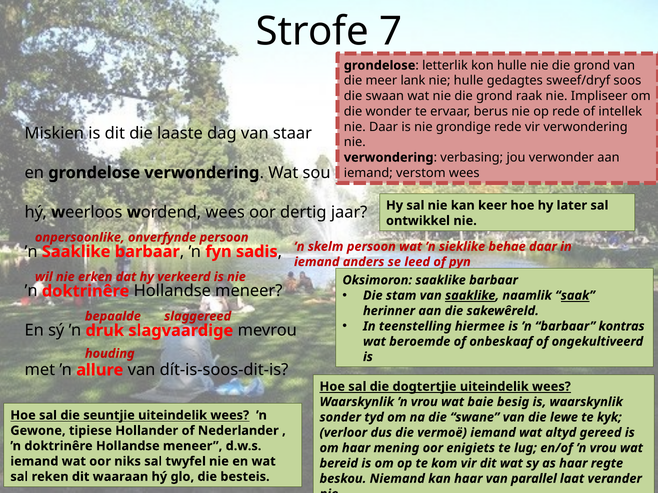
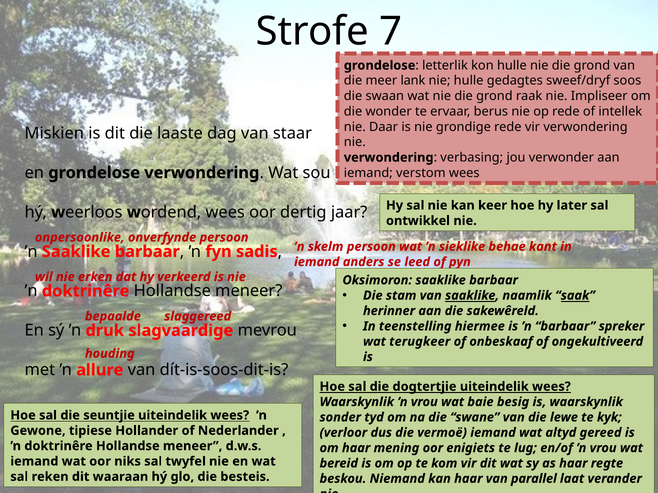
behae daar: daar -> kant
kontras: kontras -> spreker
beroemde: beroemde -> terugkeer
